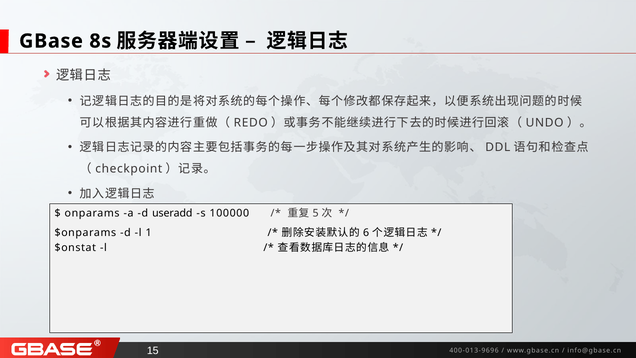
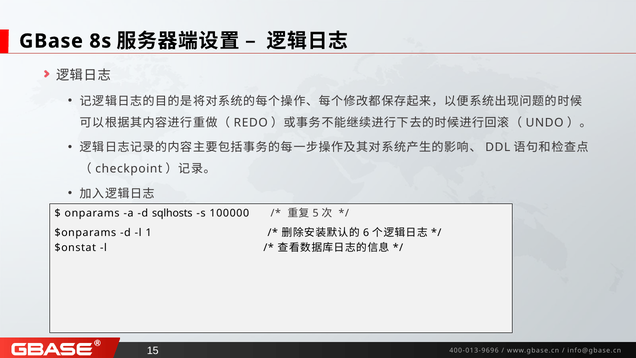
useradd: useradd -> sqlhosts
